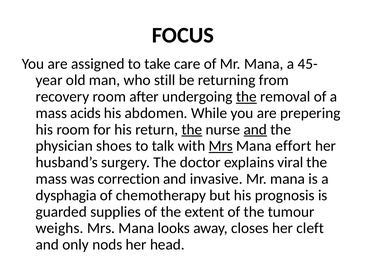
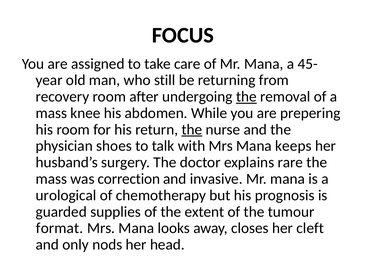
acids: acids -> knee
and at (255, 130) underline: present -> none
Mrs at (221, 146) underline: present -> none
effort: effort -> keeps
viral: viral -> rare
dysphagia: dysphagia -> urological
weighs: weighs -> format
